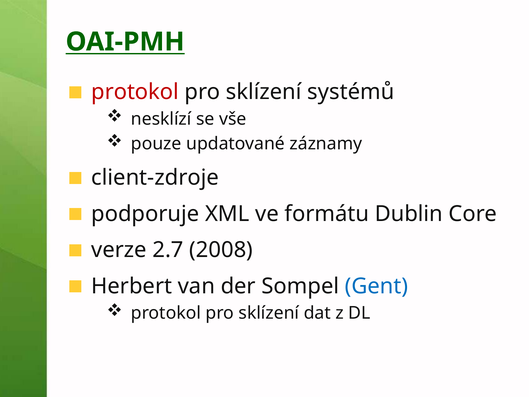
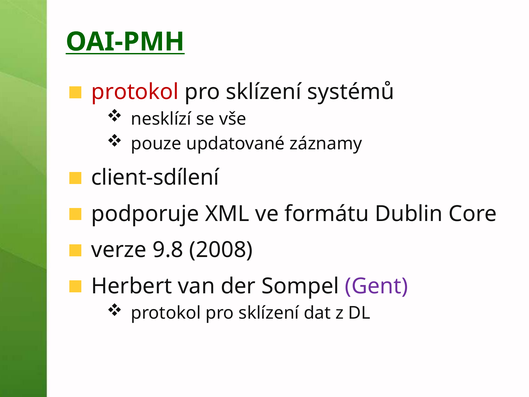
client-zdroje: client-zdroje -> client-sdílení
2.7: 2.7 -> 9.8
Gent colour: blue -> purple
